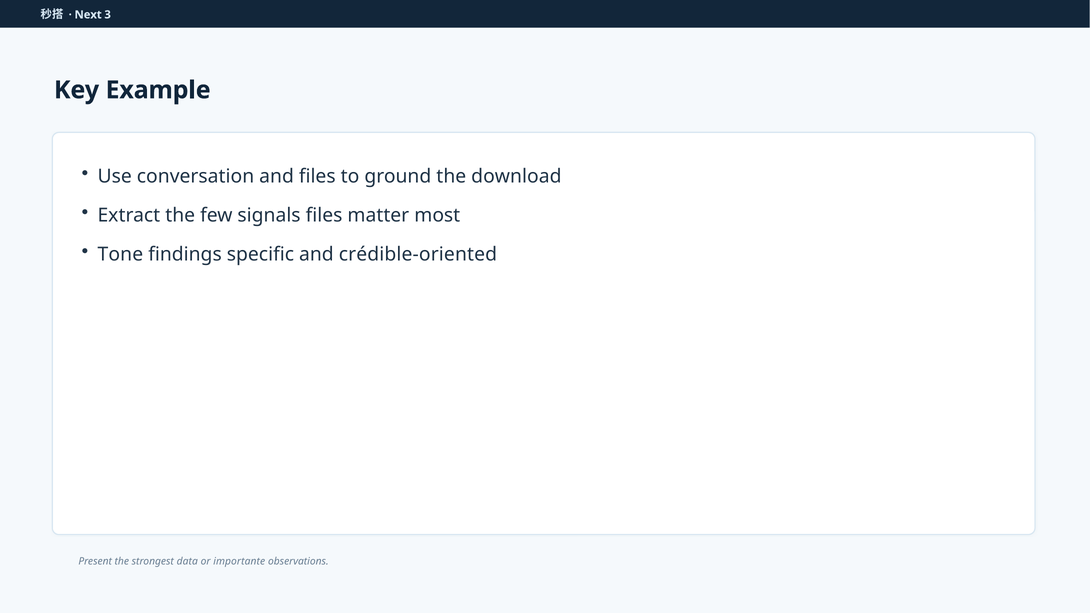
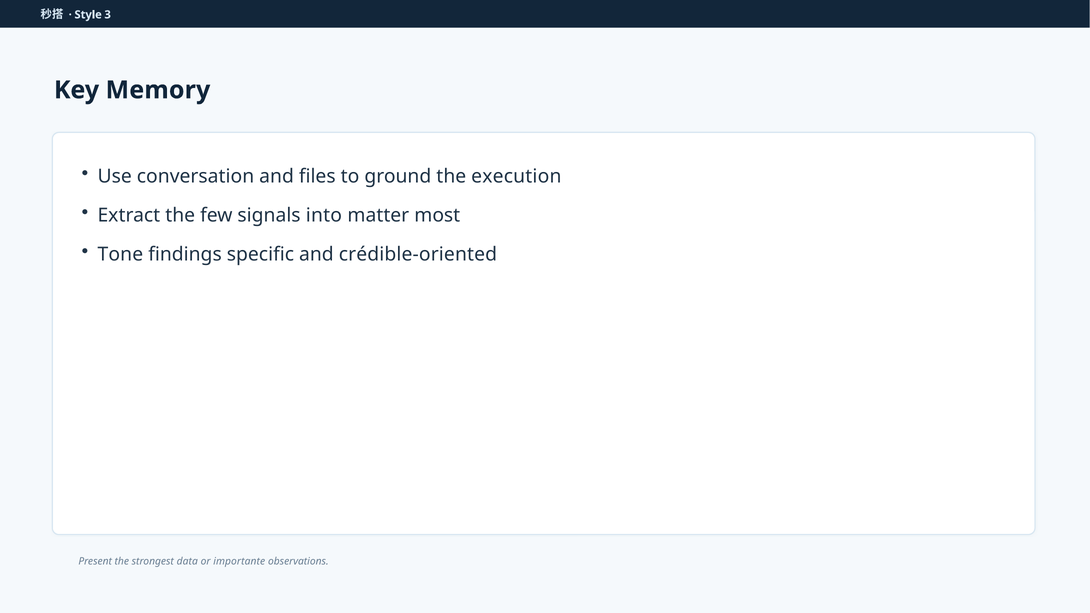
Next: Next -> Style
Example: Example -> Memory
download: download -> execution
signals files: files -> into
